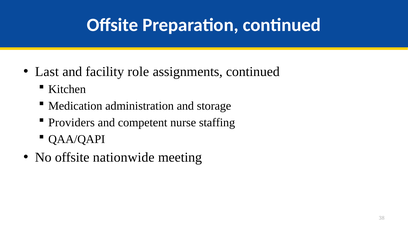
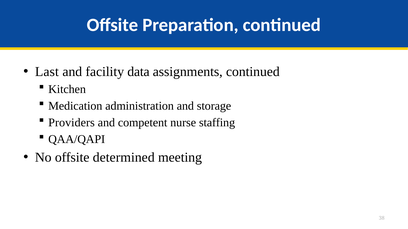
role: role -> data
nationwide: nationwide -> determined
